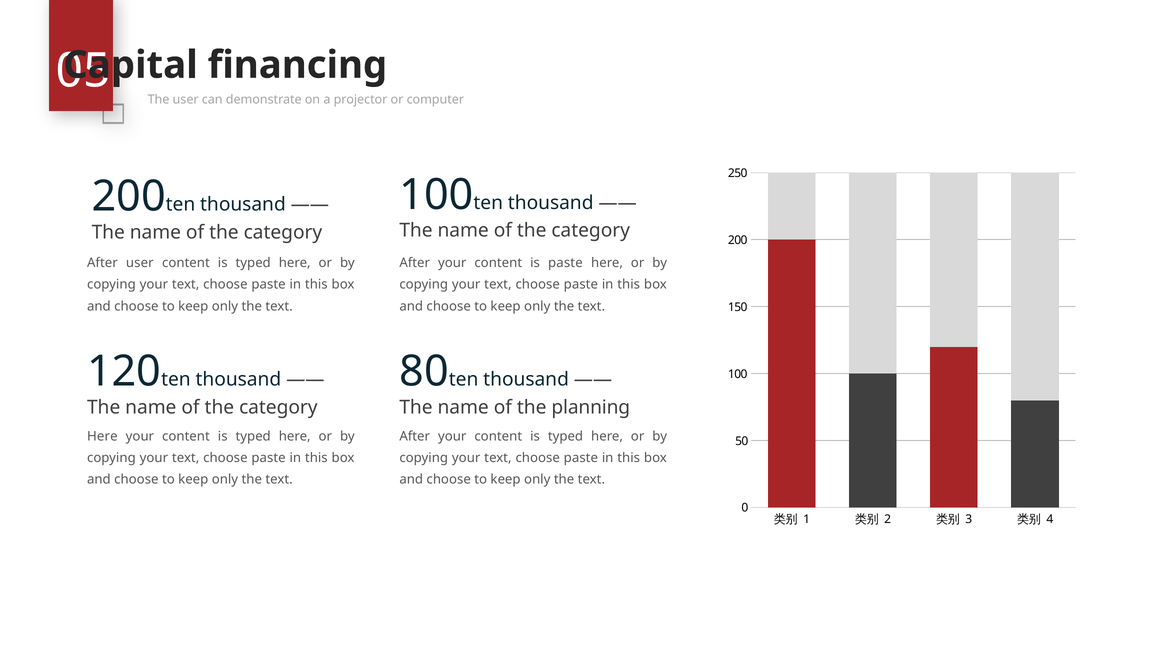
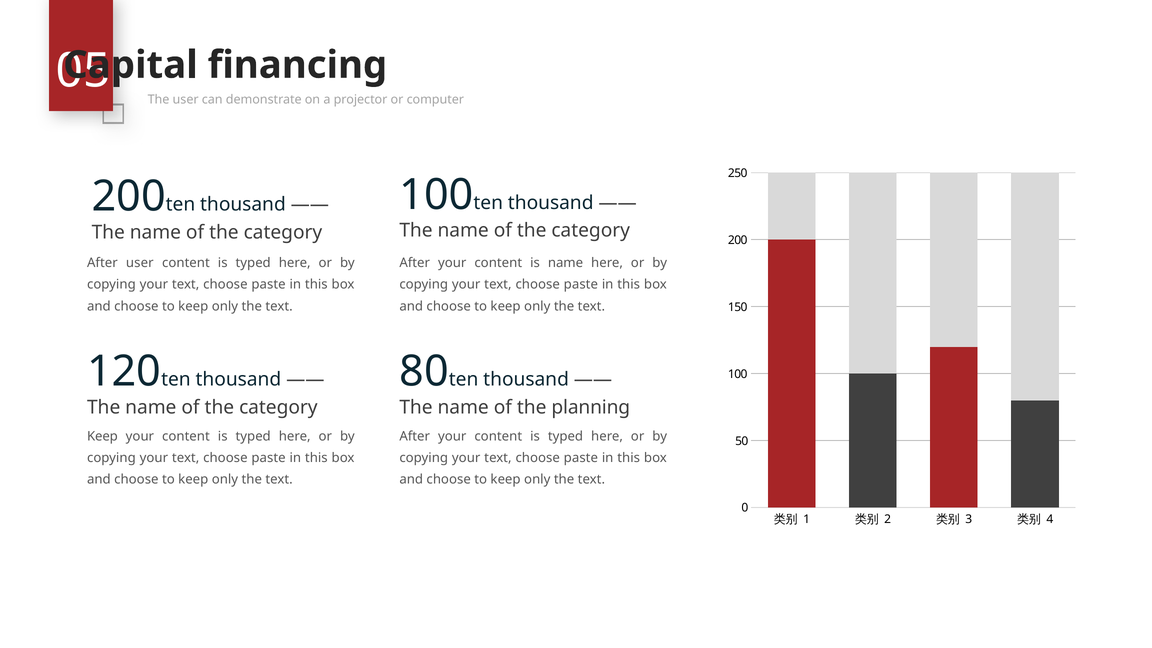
is paste: paste -> name
Here at (102, 436): Here -> Keep
